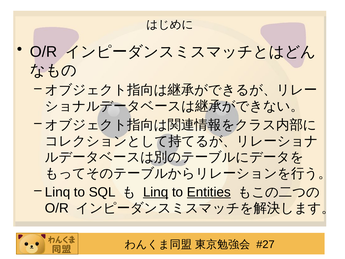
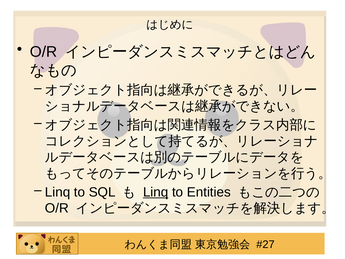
Entities underline: present -> none
